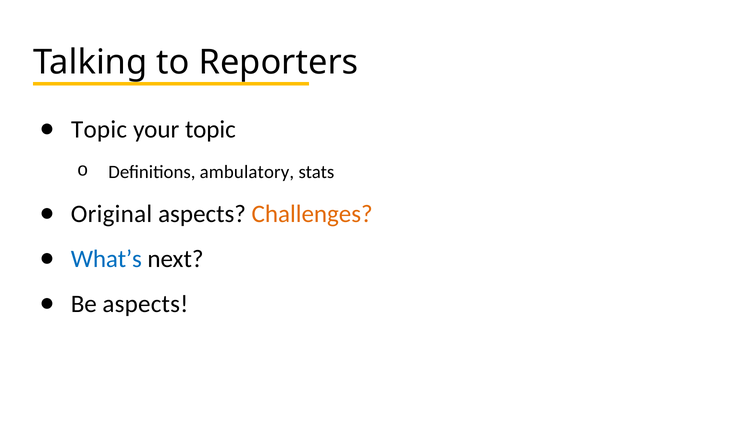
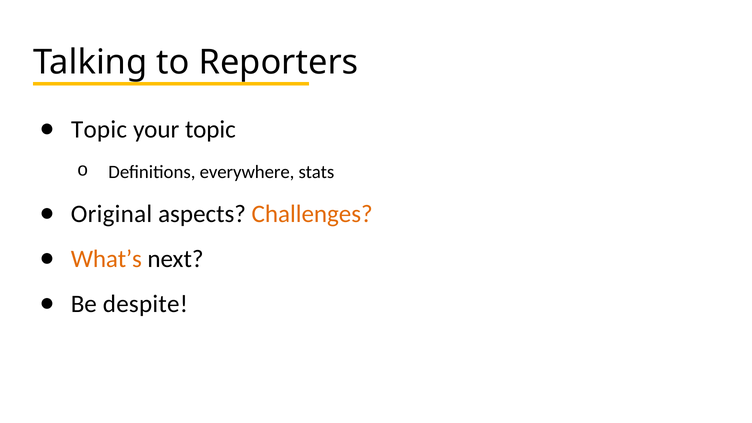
ambulatory: ambulatory -> everywhere
What’s colour: blue -> orange
Be aspects: aspects -> despite
